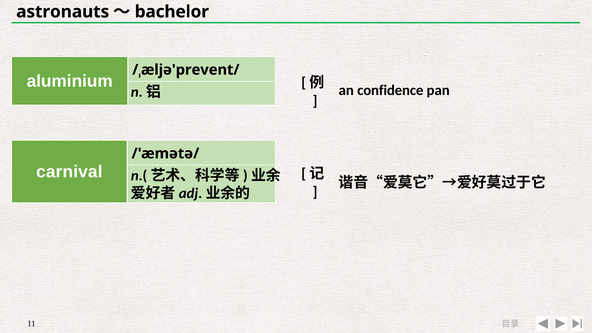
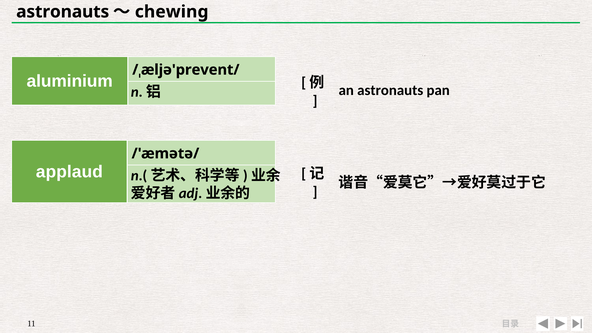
bachelor: bachelor -> chewing
an confidence: confidence -> astronauts
carnival: carnival -> applaud
